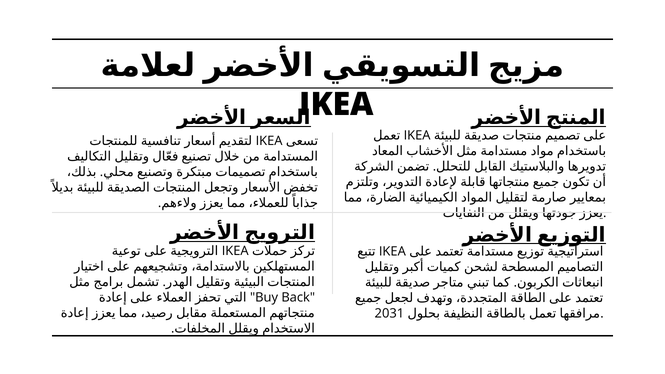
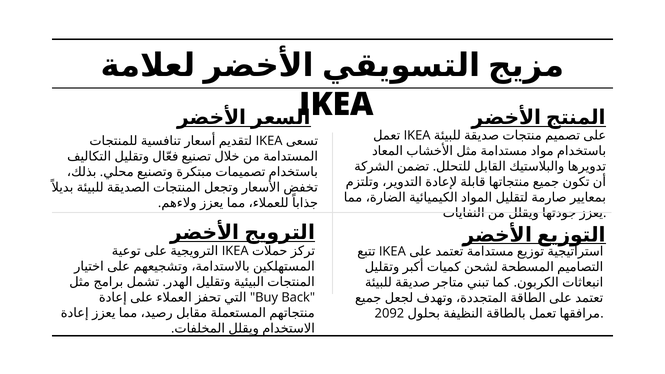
2031: 2031 -> 2092
